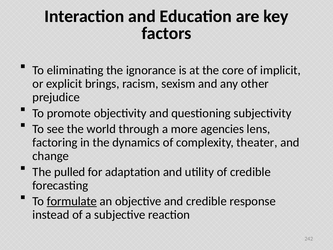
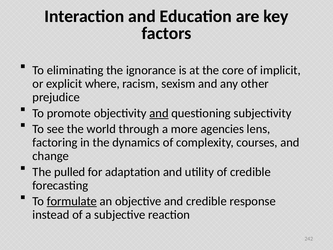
brings: brings -> where
and at (159, 113) underline: none -> present
theater: theater -> courses
